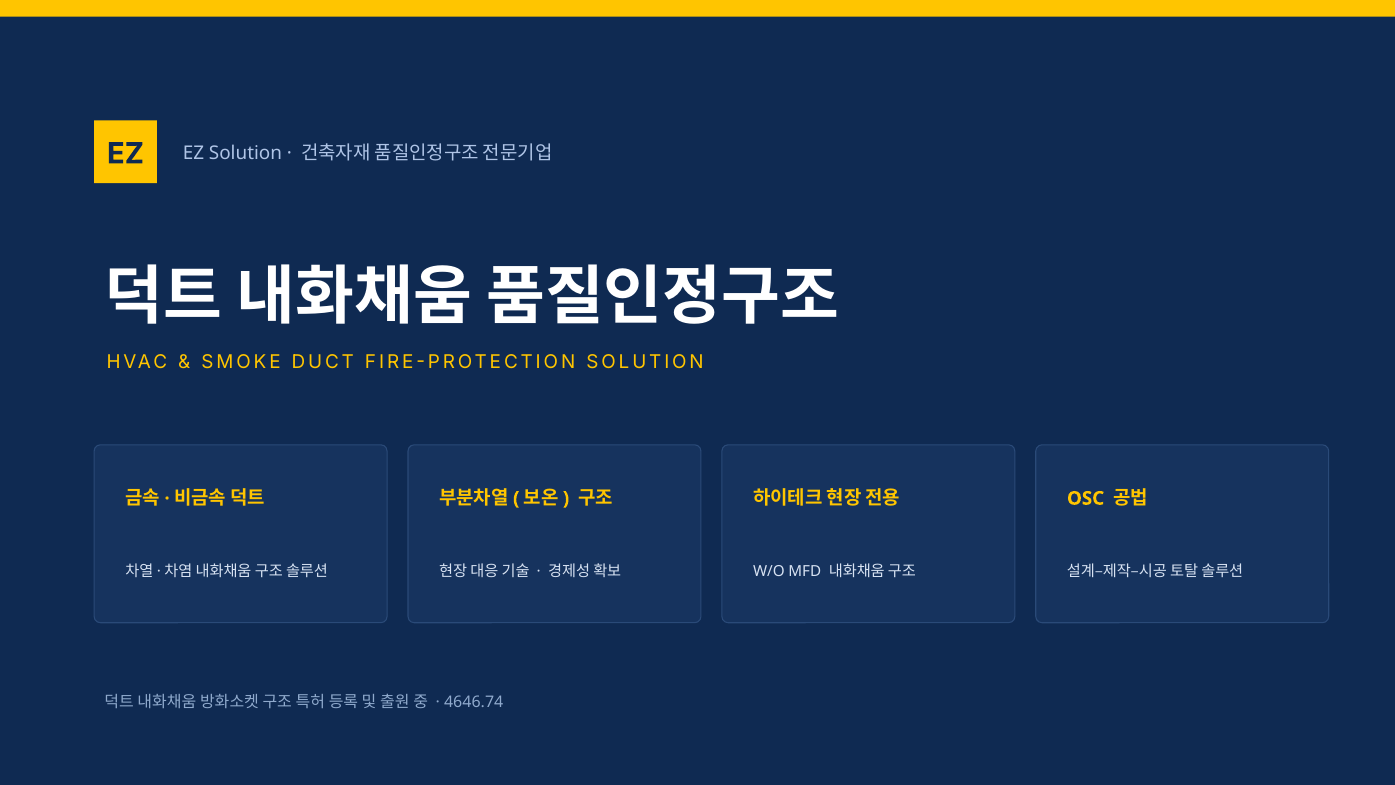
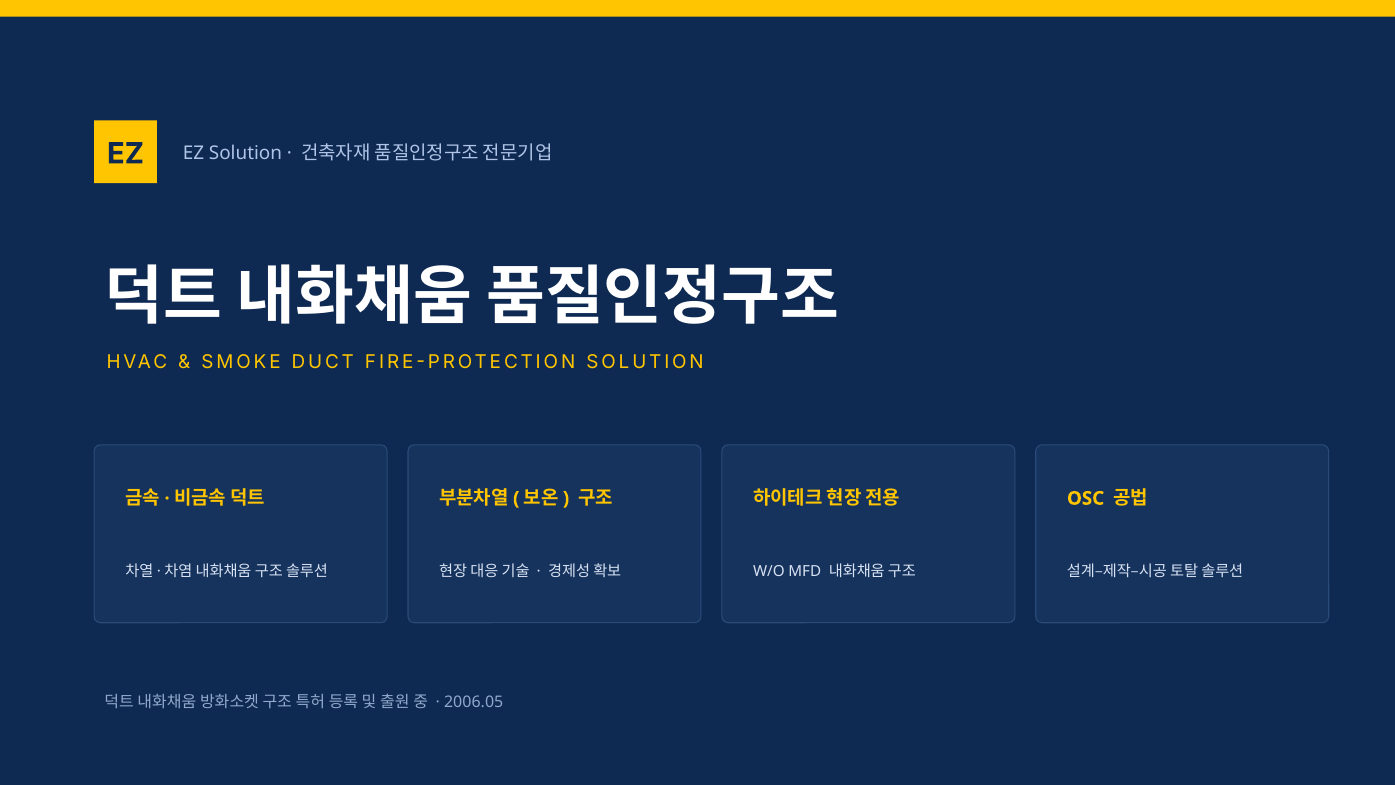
4646.74: 4646.74 -> 2006.05
